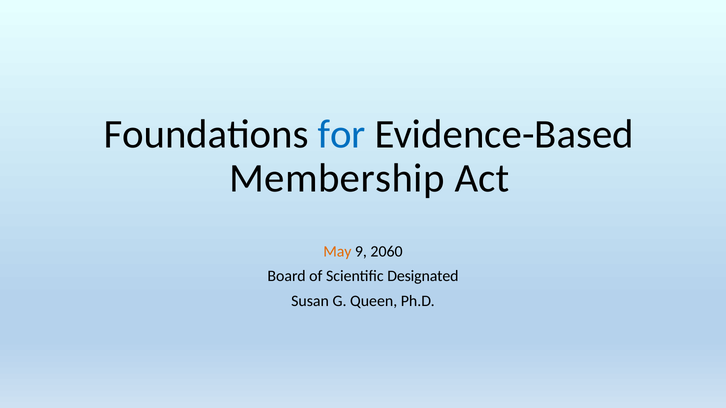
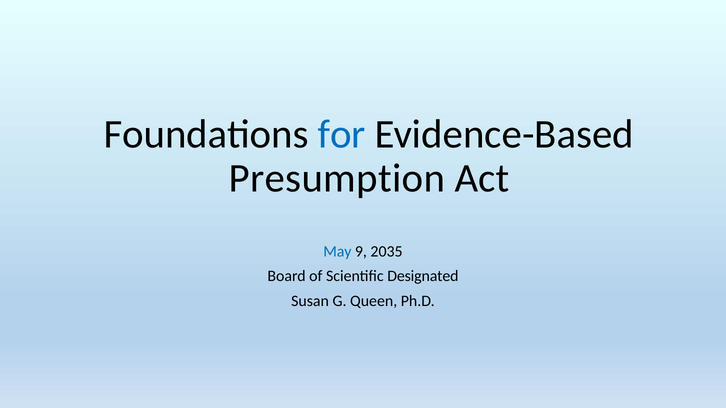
Membership: Membership -> Presumption
May colour: orange -> blue
2060: 2060 -> 2035
